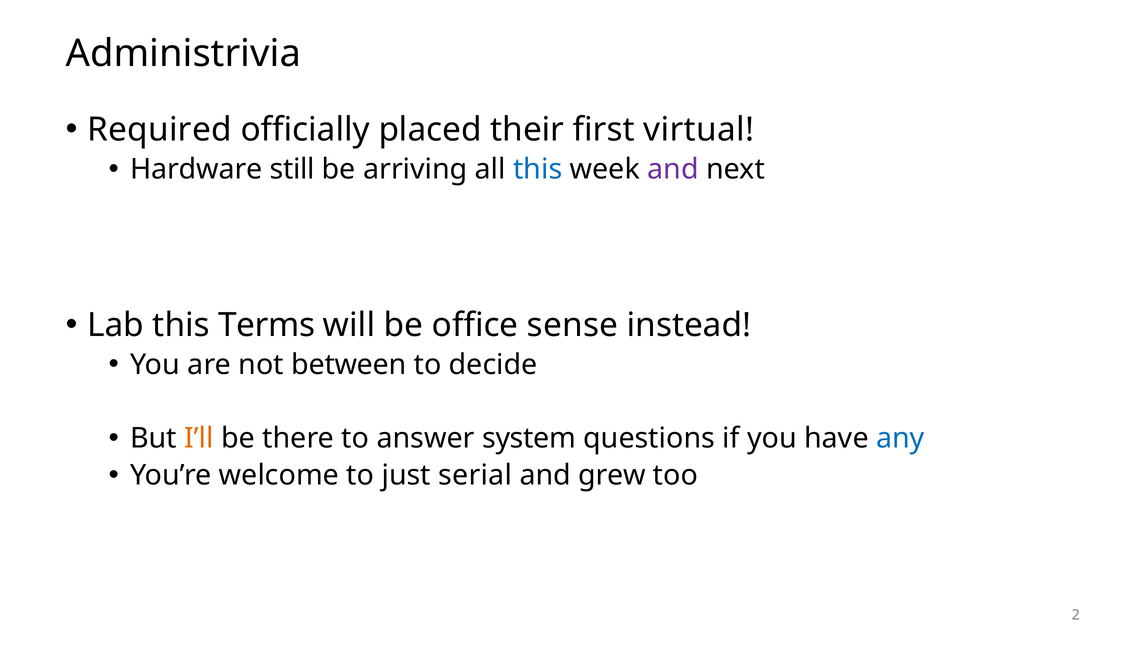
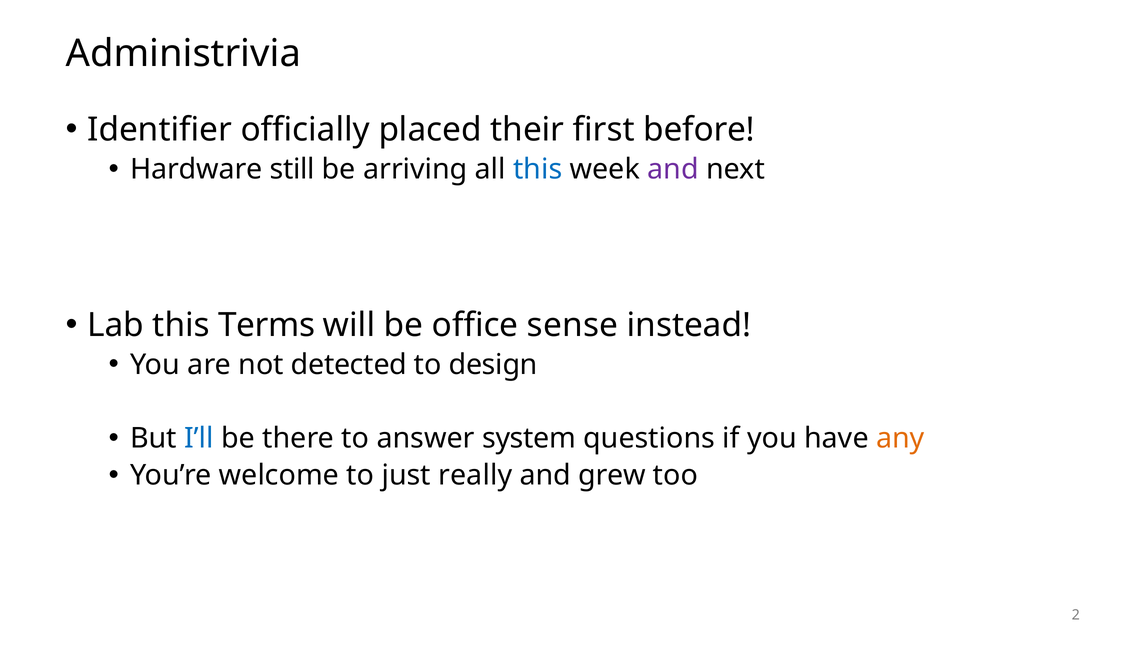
Required: Required -> Identifier
virtual: virtual -> before
between: between -> detected
decide: decide -> design
I’ll colour: orange -> blue
any colour: blue -> orange
serial: serial -> really
